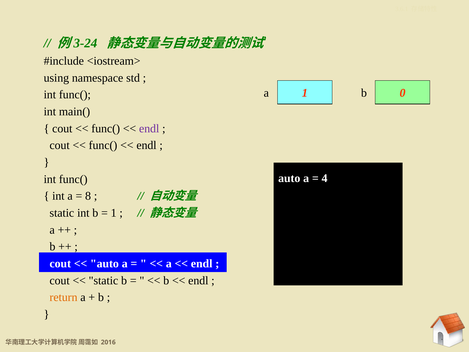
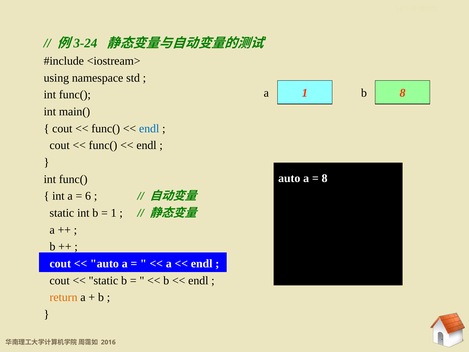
a 0: 0 -> 8
endl at (149, 128) colour: purple -> blue
4 at (325, 178): 4 -> 8
8: 8 -> 6
